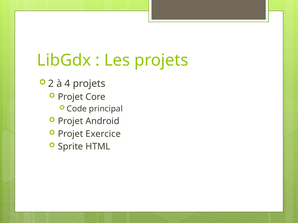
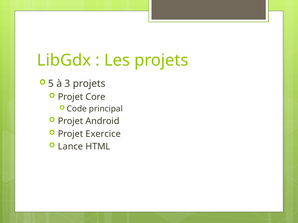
2: 2 -> 5
4: 4 -> 3
Sprite: Sprite -> Lance
